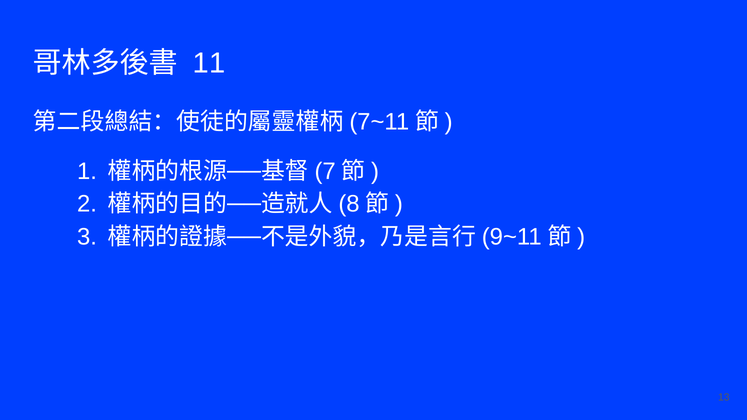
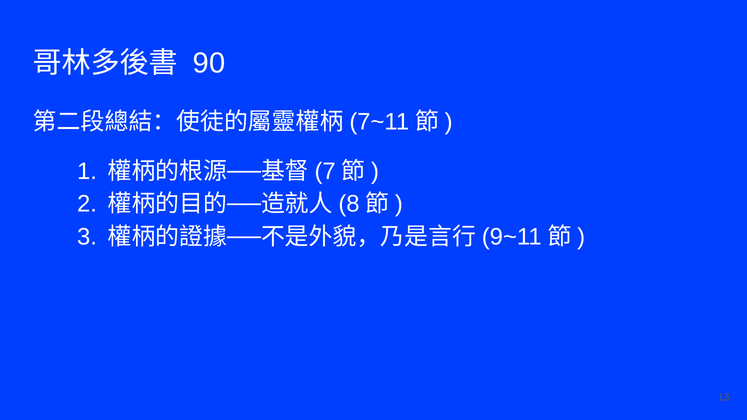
11: 11 -> 90
